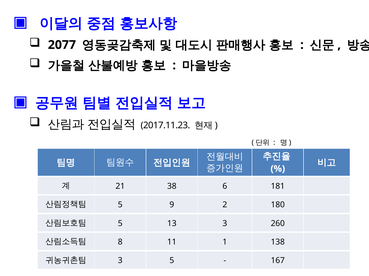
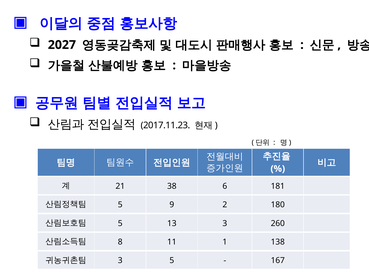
2077: 2077 -> 2027
